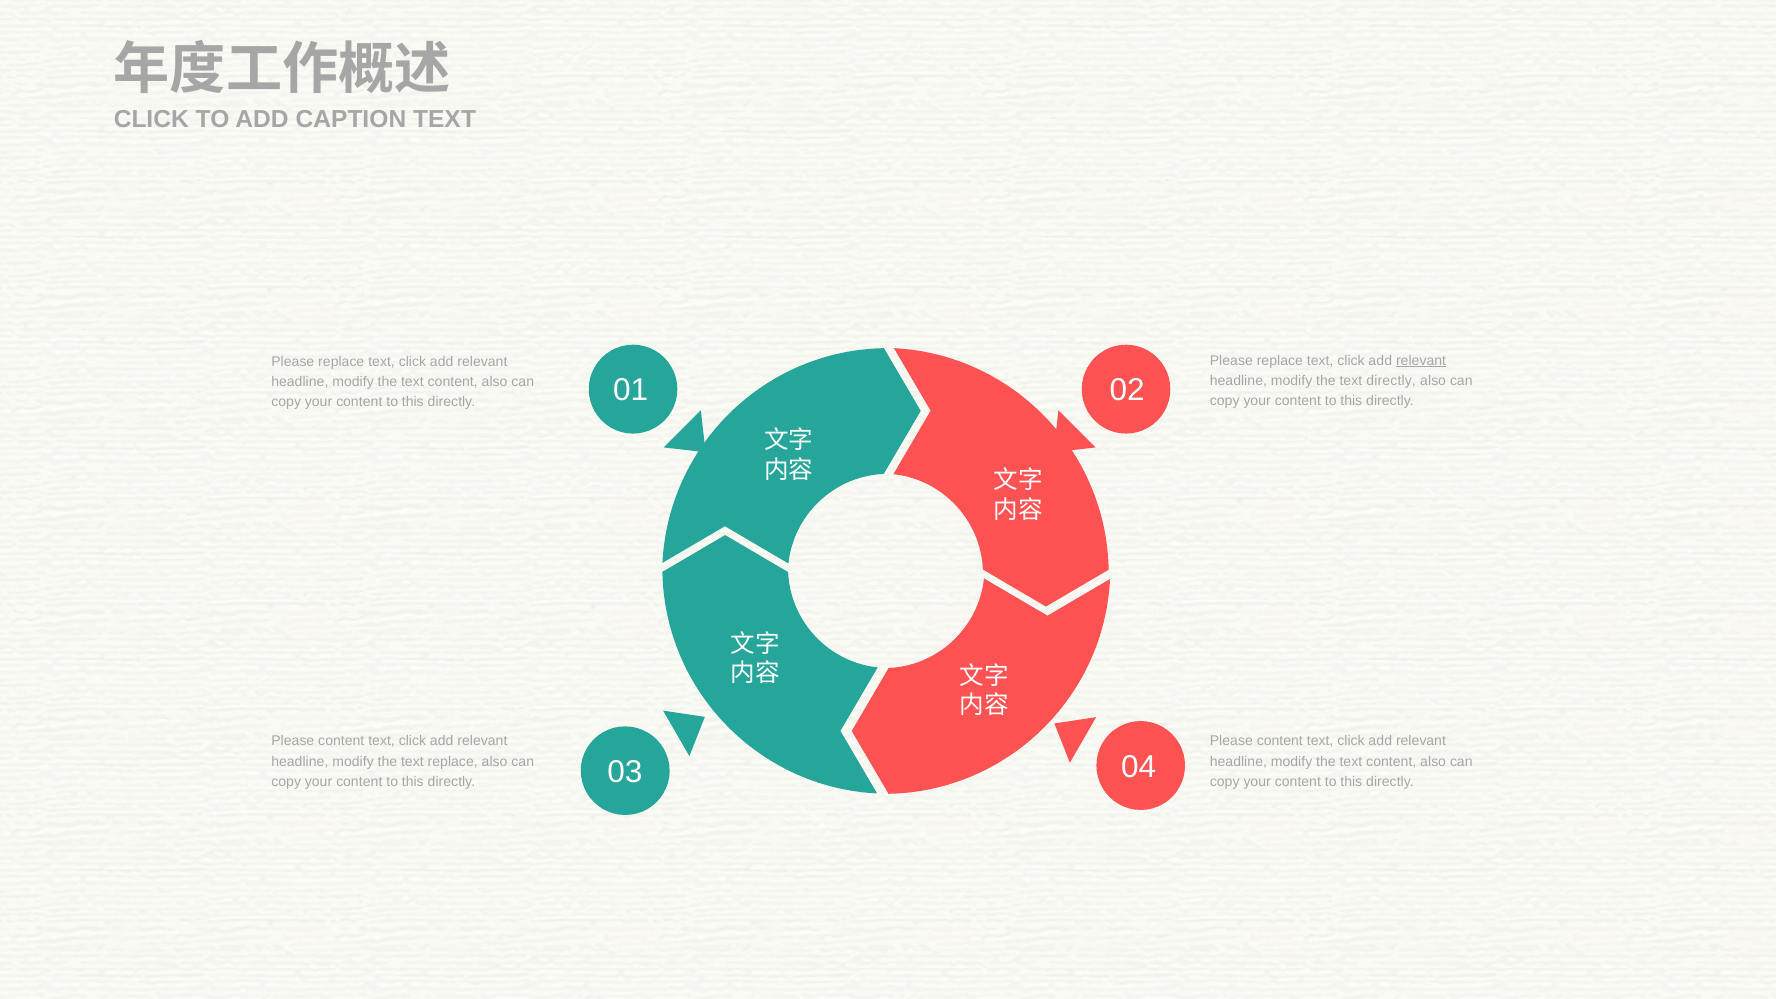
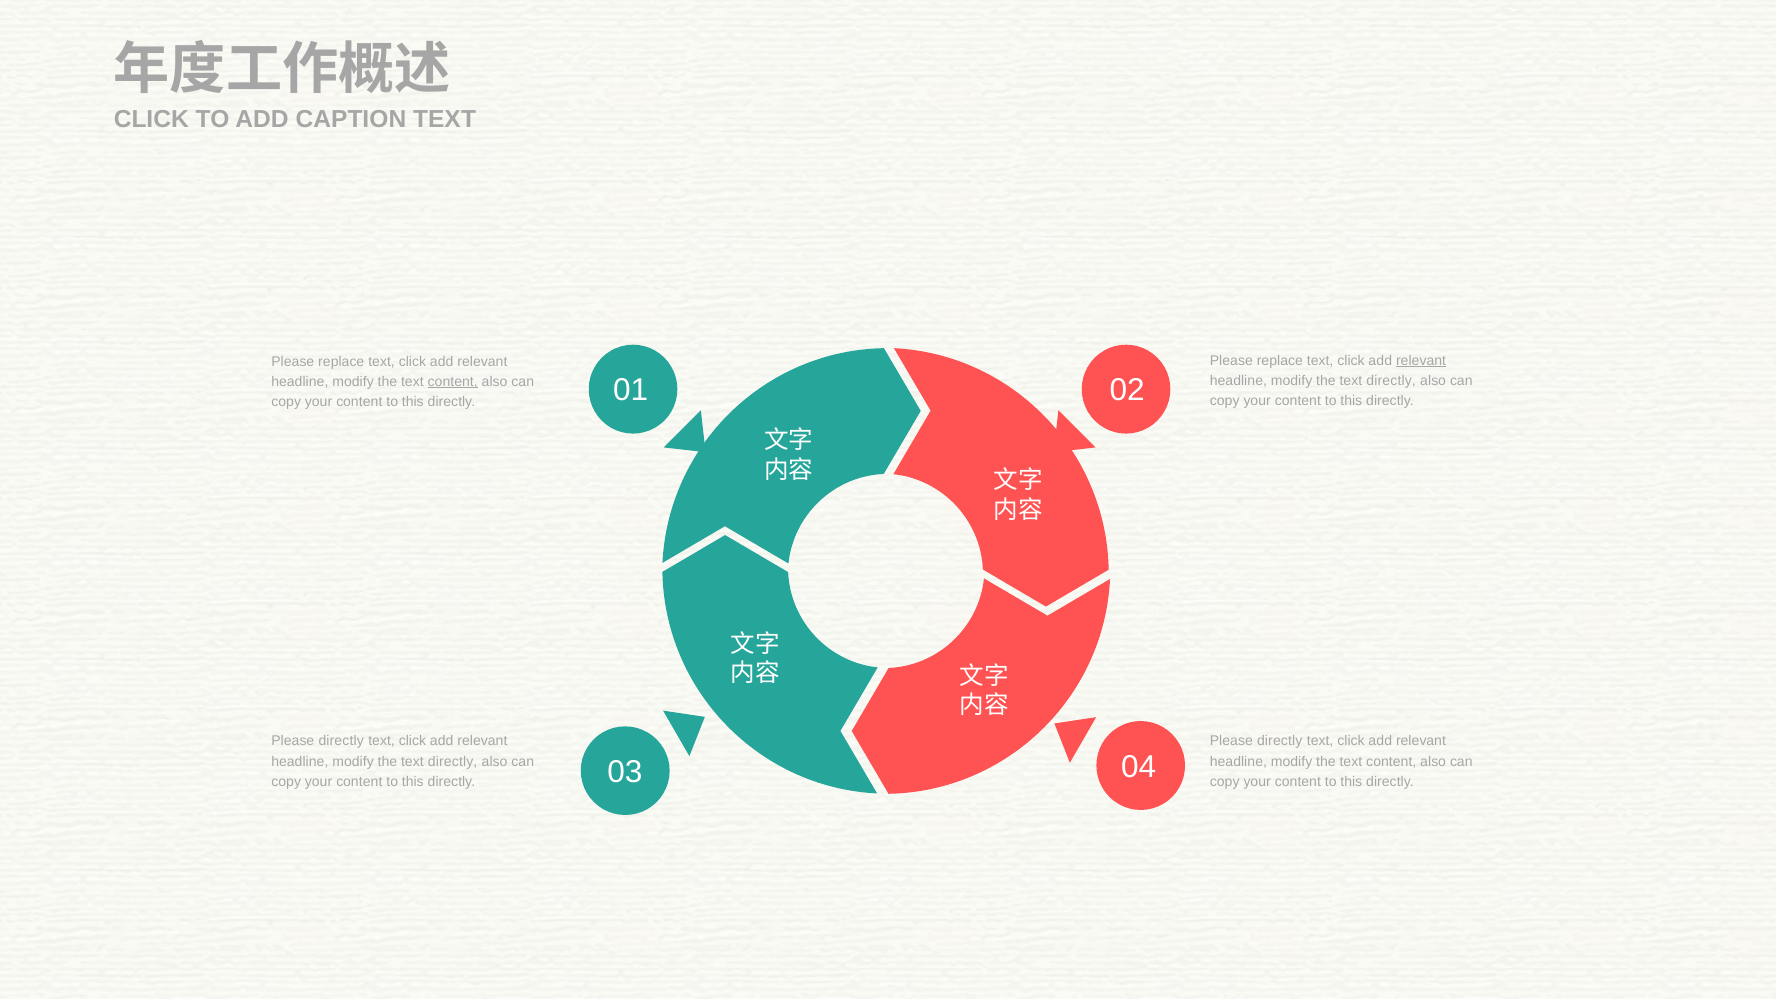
content at (453, 382) underline: none -> present
content at (341, 741): content -> directly
content at (1280, 741): content -> directly
replace at (453, 761): replace -> directly
